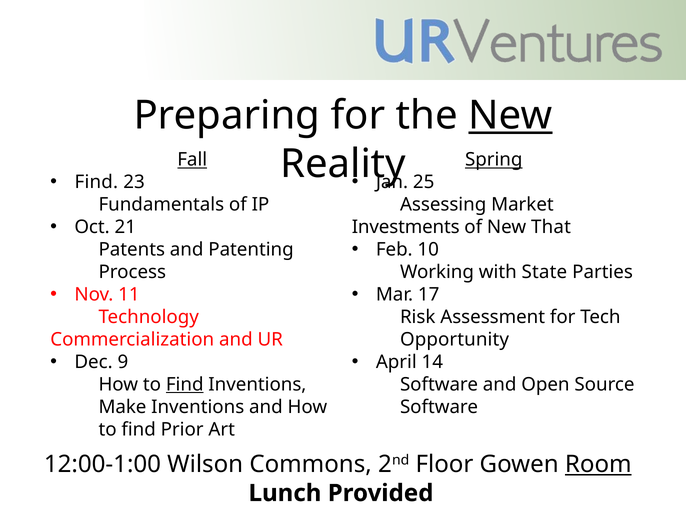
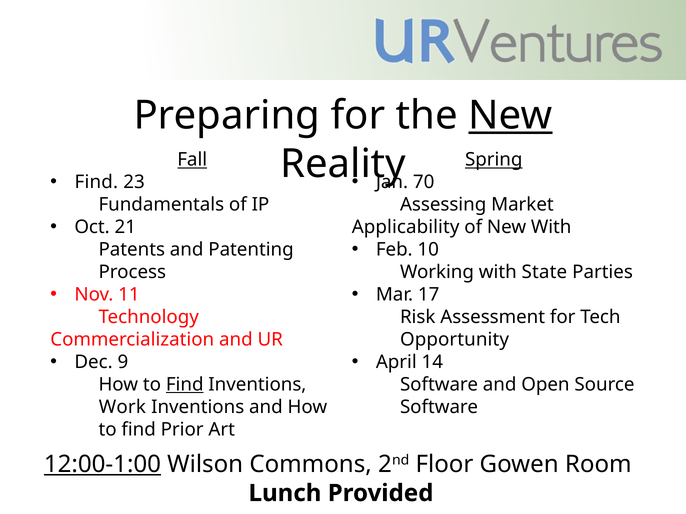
25: 25 -> 70
Investments: Investments -> Applicability
New That: That -> With
Make: Make -> Work
12:00-1:00 underline: none -> present
Room underline: present -> none
